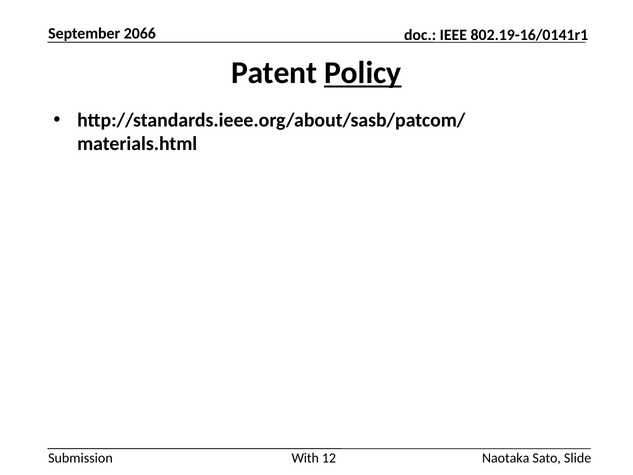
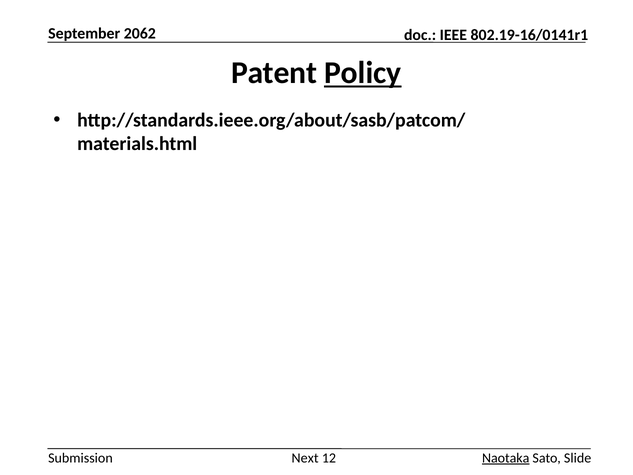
2066: 2066 -> 2062
With: With -> Next
Naotaka underline: none -> present
